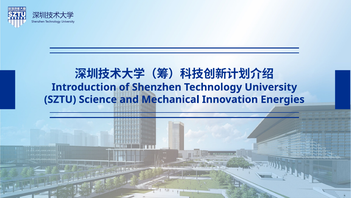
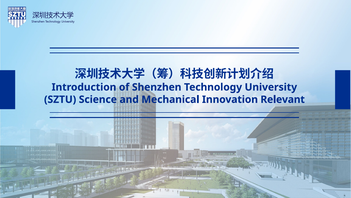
Energies: Energies -> Relevant
